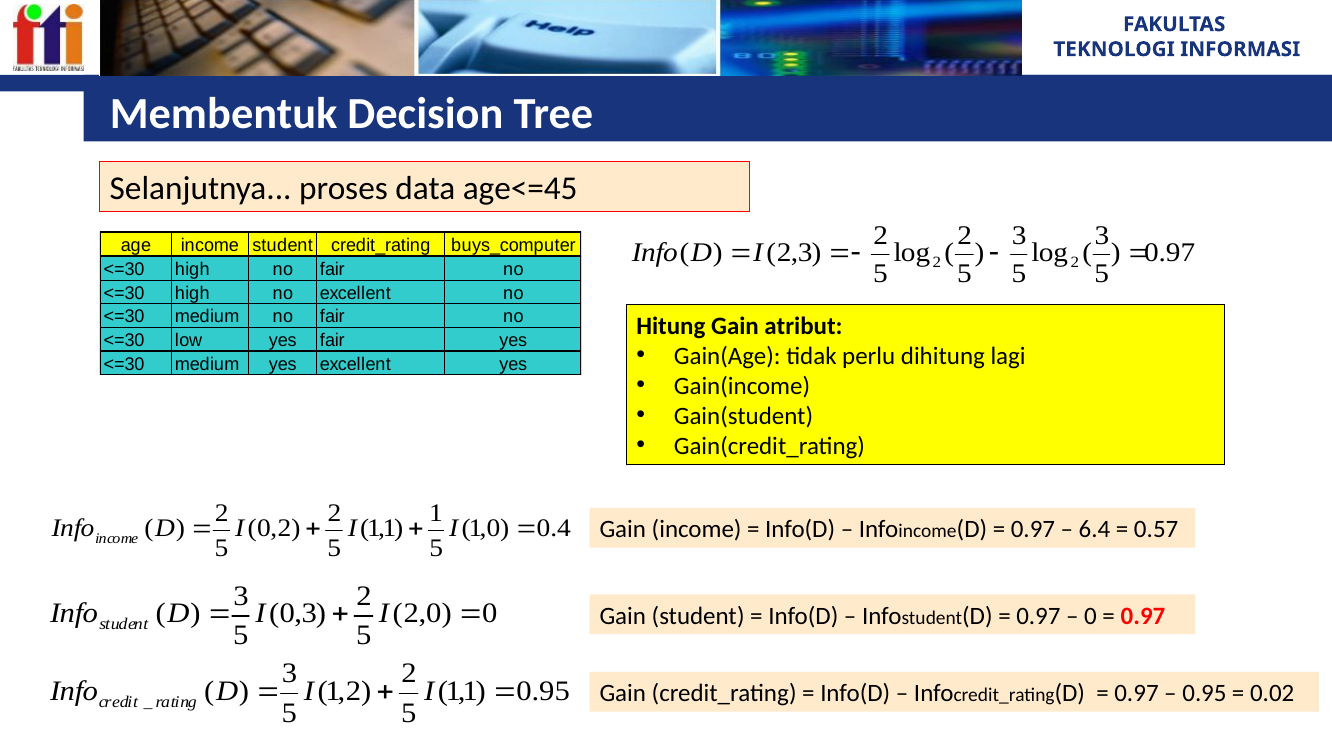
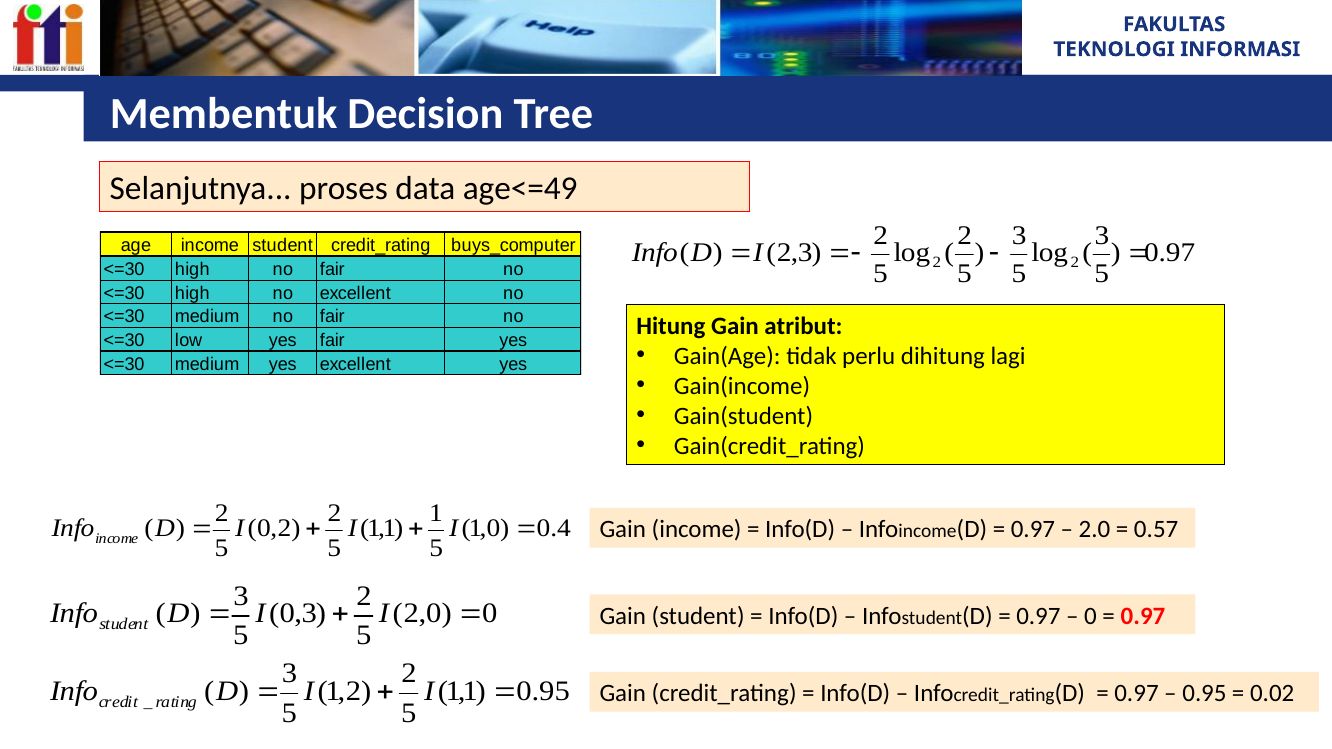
age<=45: age<=45 -> age<=49
6.4: 6.4 -> 2.0
